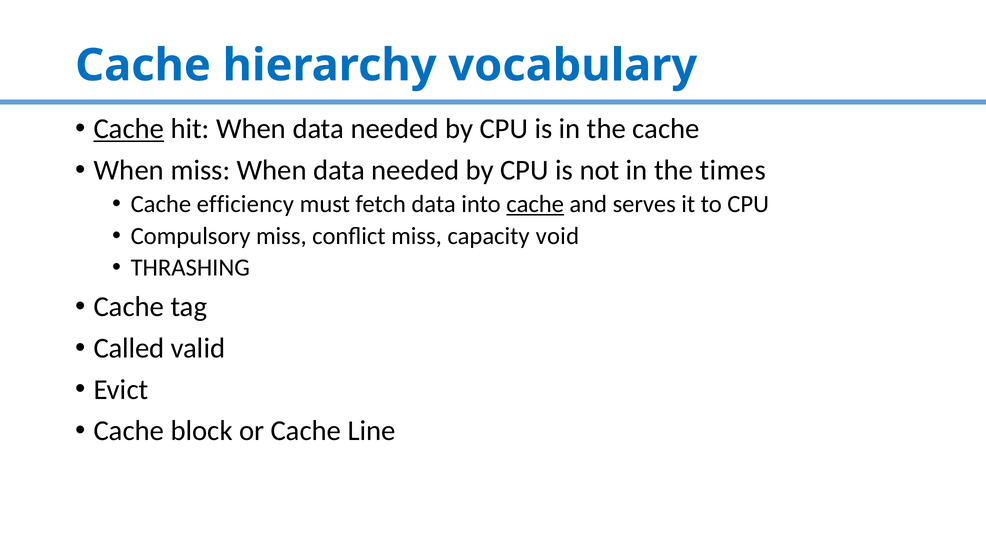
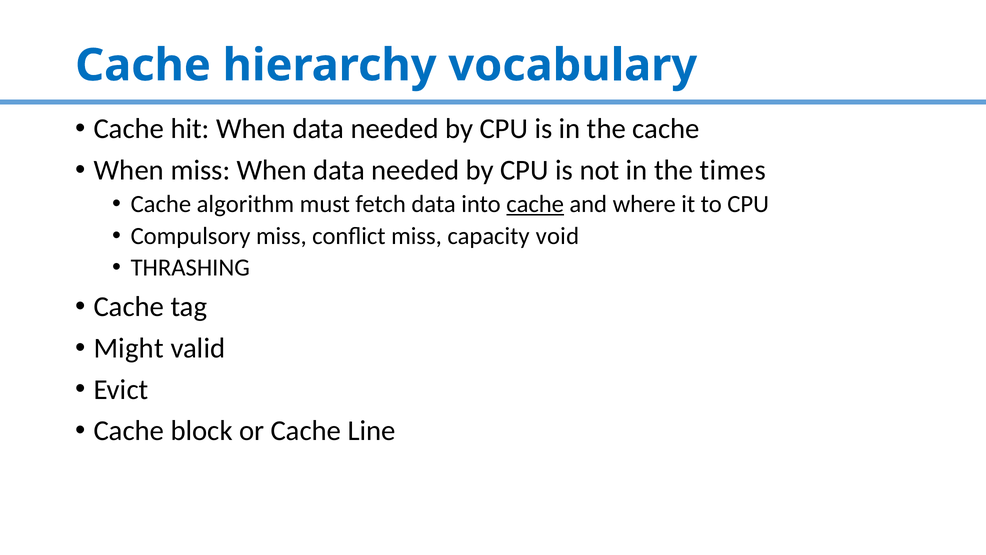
Cache at (129, 129) underline: present -> none
efficiency: efficiency -> algorithm
serves: serves -> where
Called: Called -> Might
